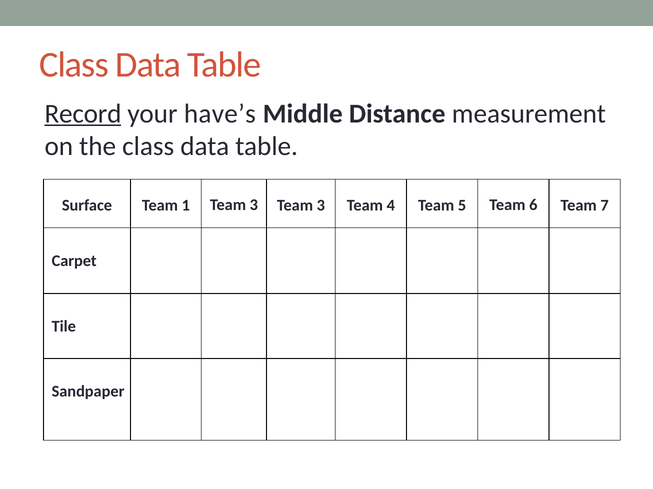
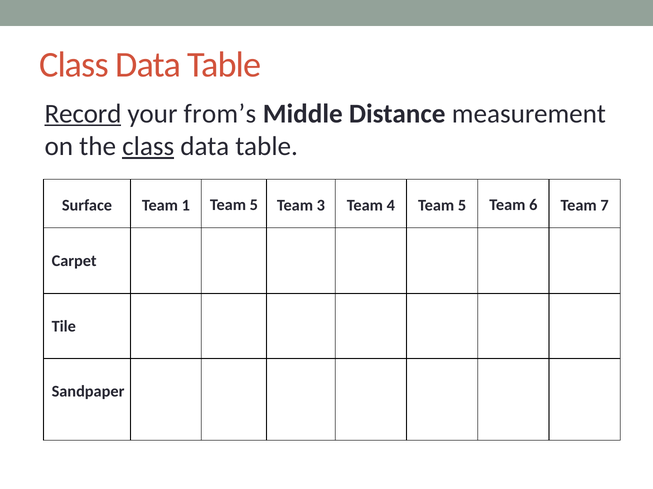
have’s: have’s -> from’s
class at (148, 147) underline: none -> present
1 Team 3: 3 -> 5
